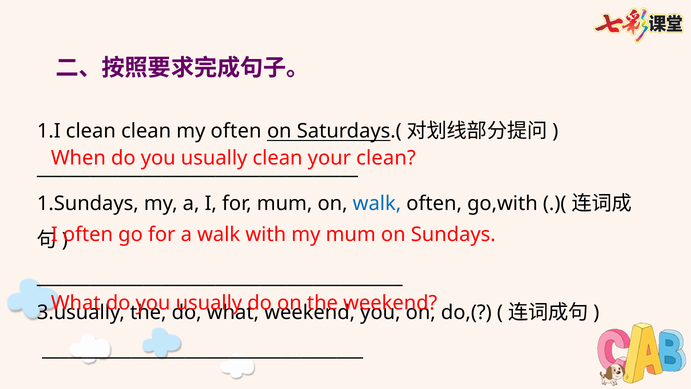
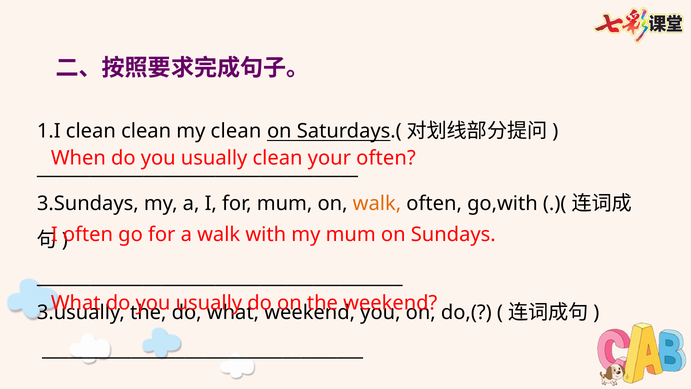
my often: often -> clean
clean at (386, 158): clean -> often
1.Sundays: 1.Sundays -> 3.Sundays
walk at (377, 204) colour: blue -> orange
